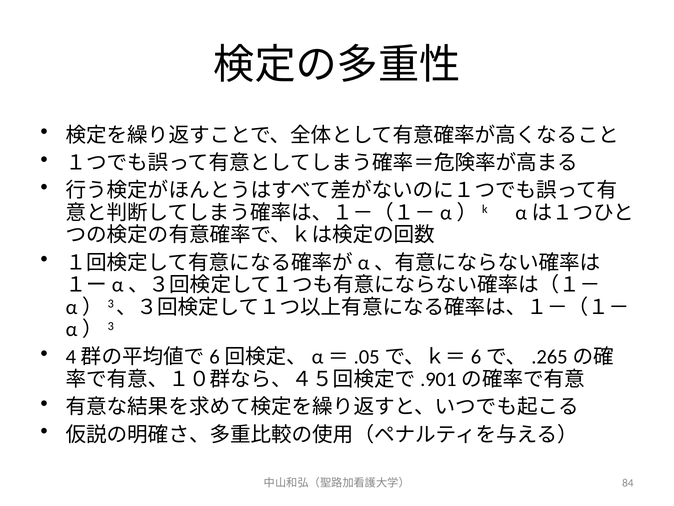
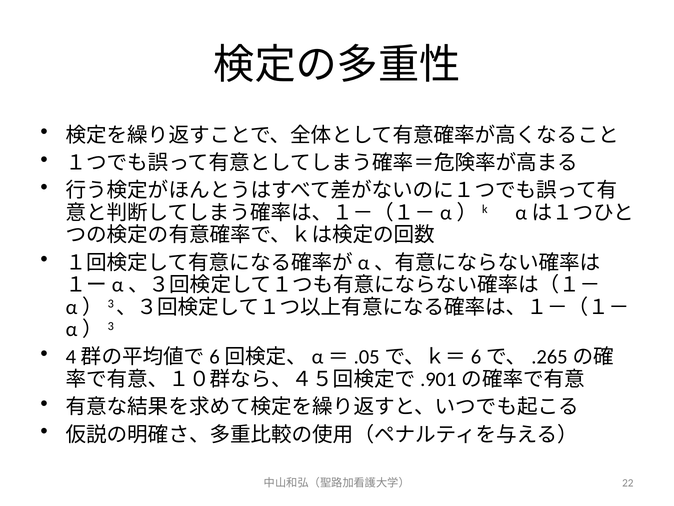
84: 84 -> 22
